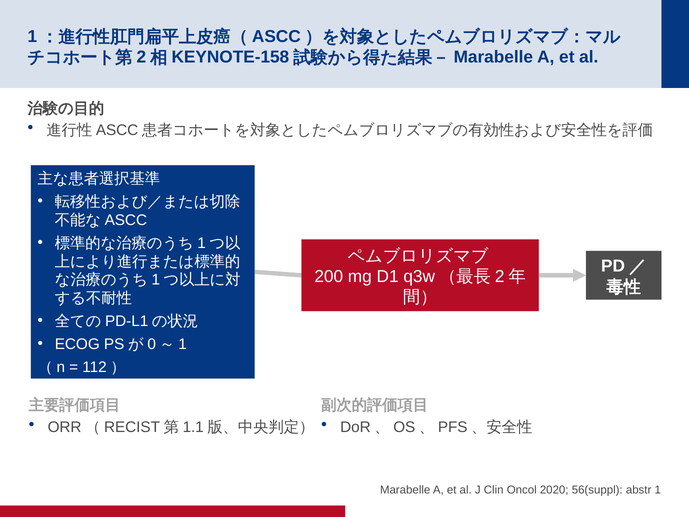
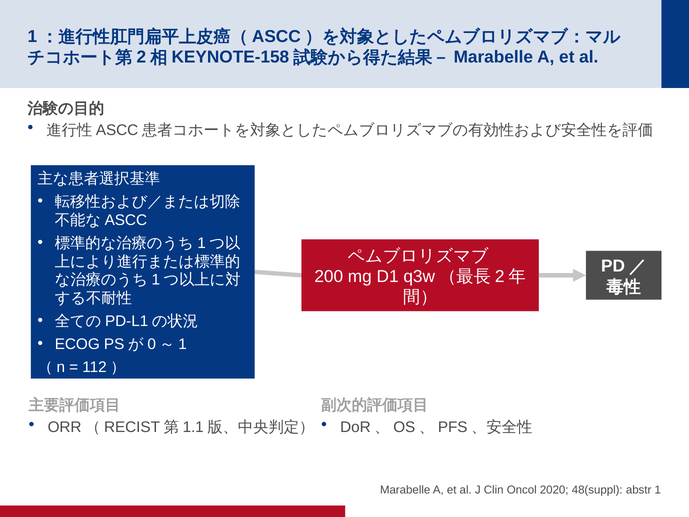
56(suppl: 56(suppl -> 48(suppl
